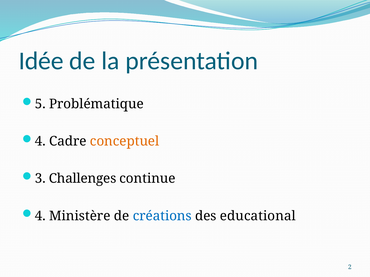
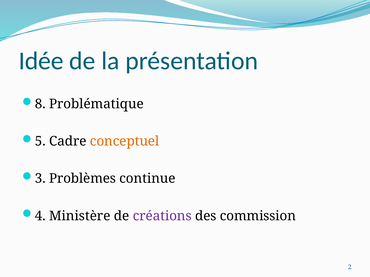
5: 5 -> 8
4 at (40, 141): 4 -> 5
Challenges: Challenges -> Problèmes
créations colour: blue -> purple
educational: educational -> commission
